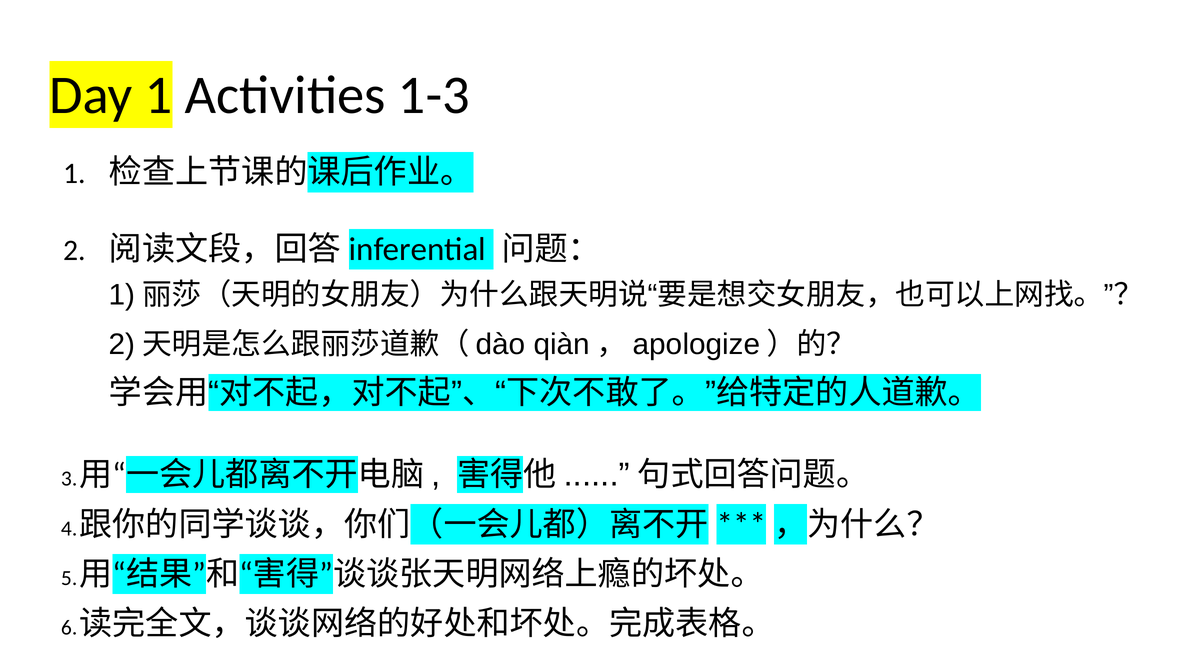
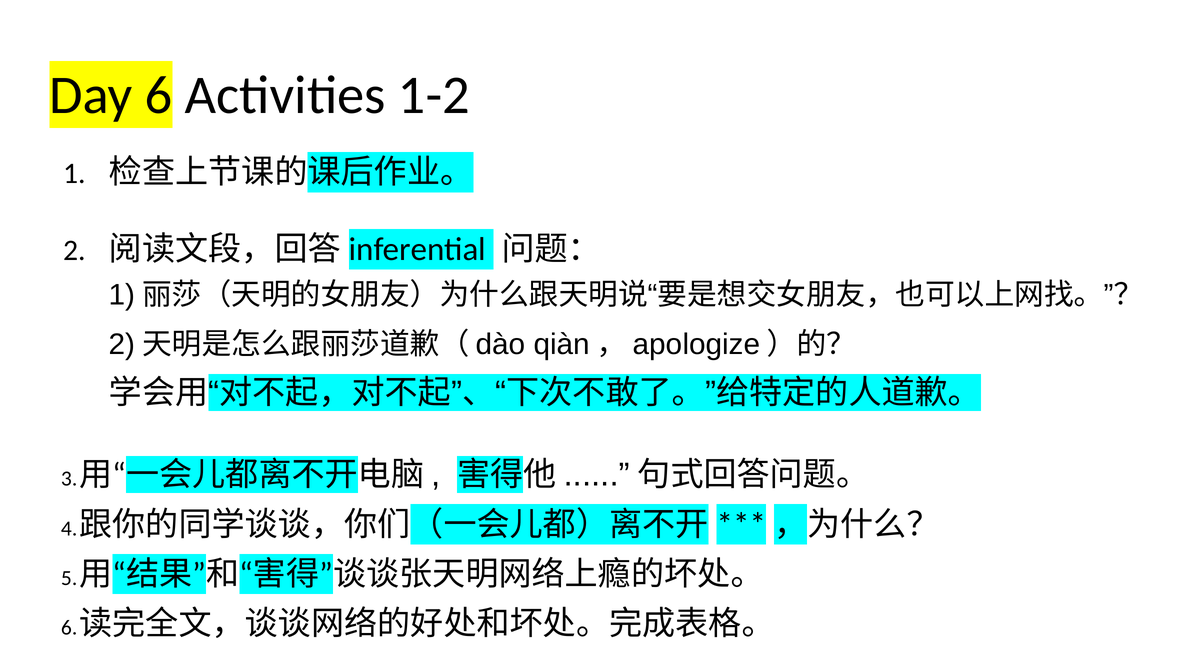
Day 1: 1 -> 6
1-3: 1-3 -> 1-2
